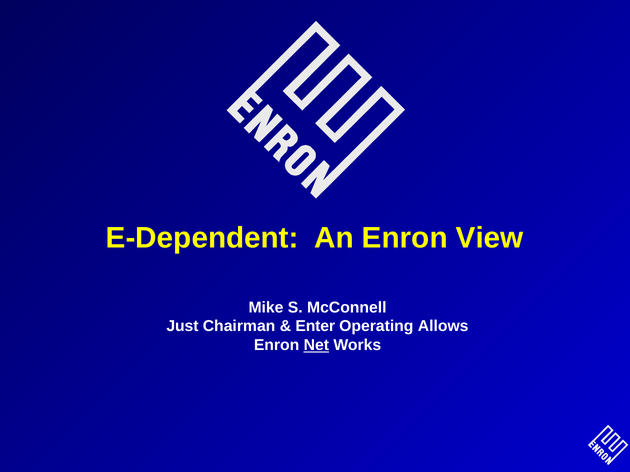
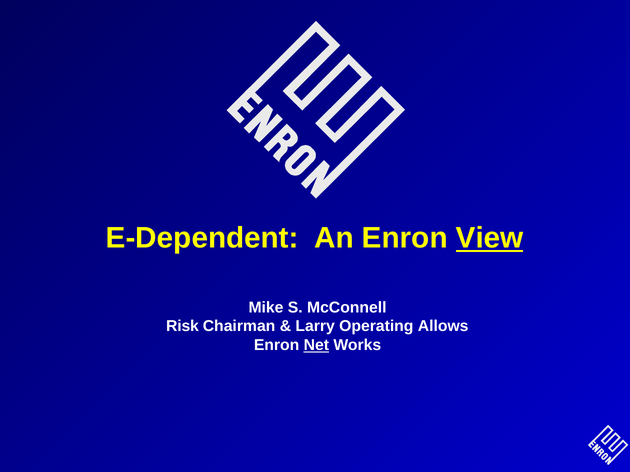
View underline: none -> present
Just: Just -> Risk
Enter: Enter -> Larry
